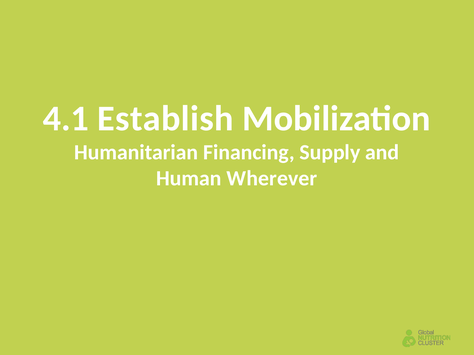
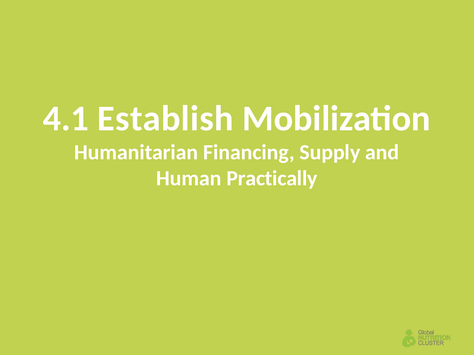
Wherever: Wherever -> Practically
